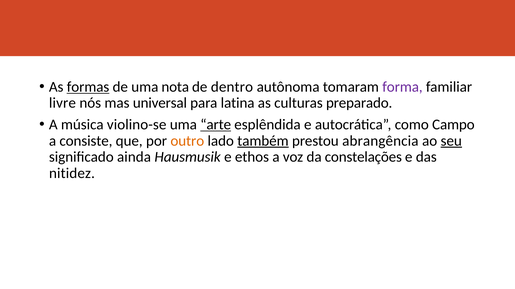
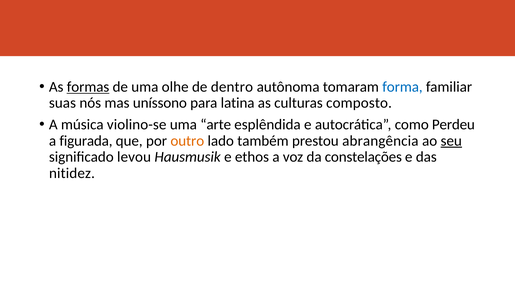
nota: nota -> olhe
forma colour: purple -> blue
livre: livre -> suas
universal: universal -> uníssono
preparado: preparado -> composto
arte underline: present -> none
Campo: Campo -> Perdeu
consiste: consiste -> figurada
também underline: present -> none
ainda: ainda -> levou
